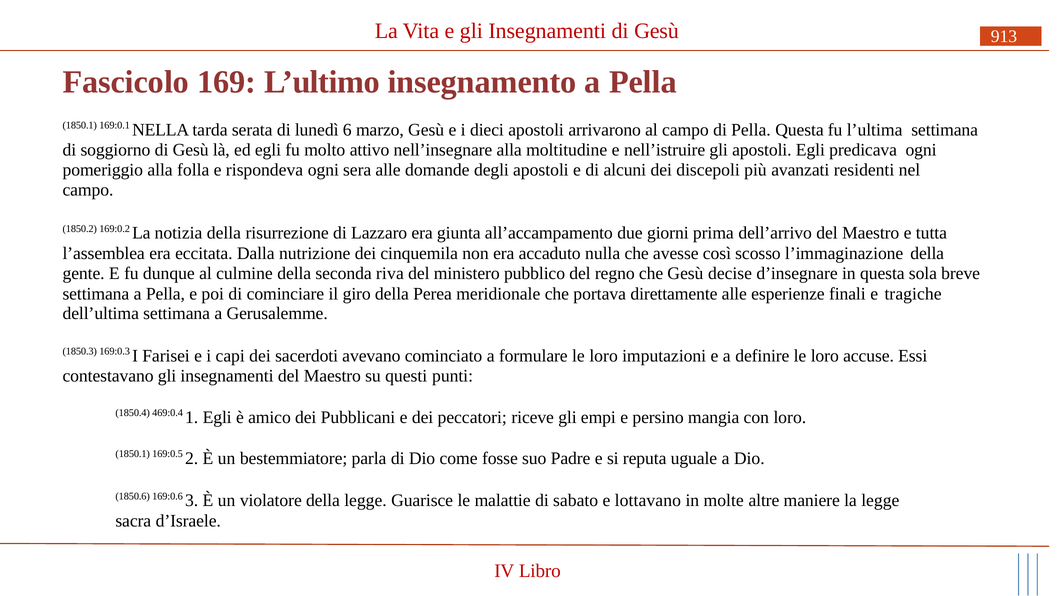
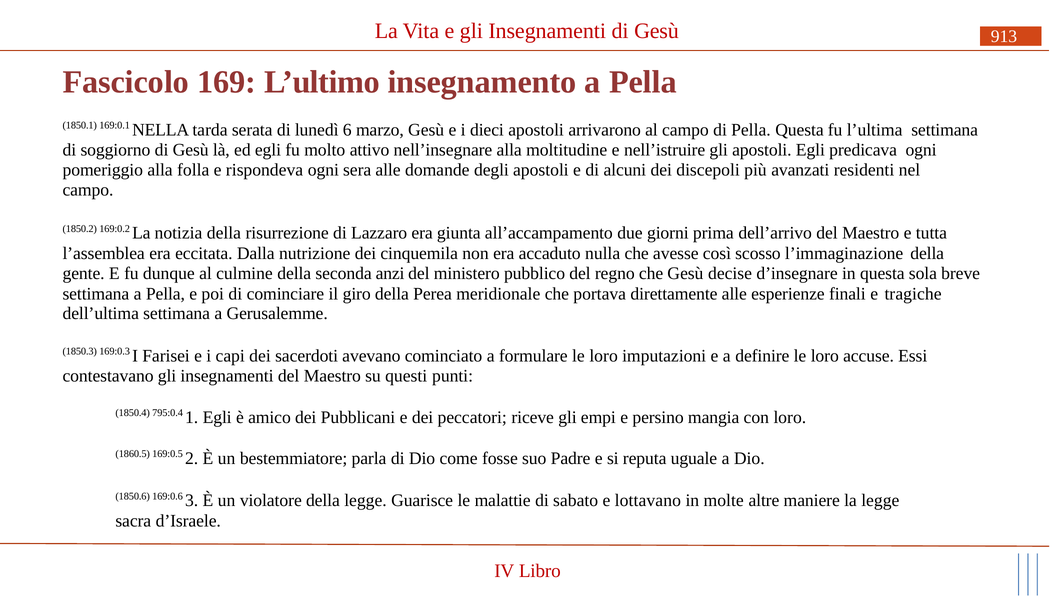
riva: riva -> anzi
469:0.4: 469:0.4 -> 795:0.4
1850.1 at (133, 454): 1850.1 -> 1860.5
